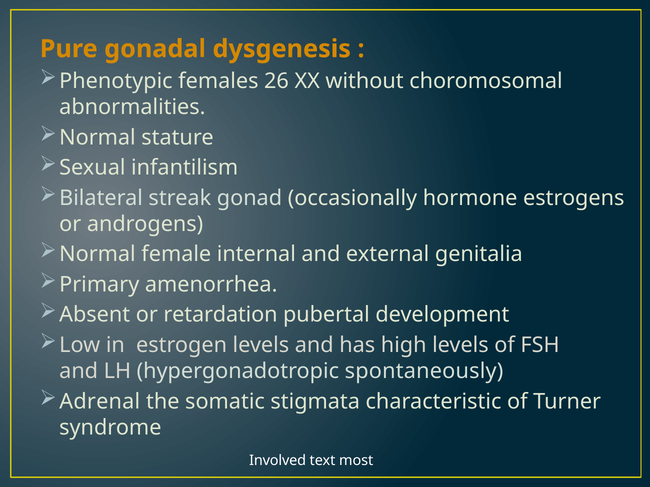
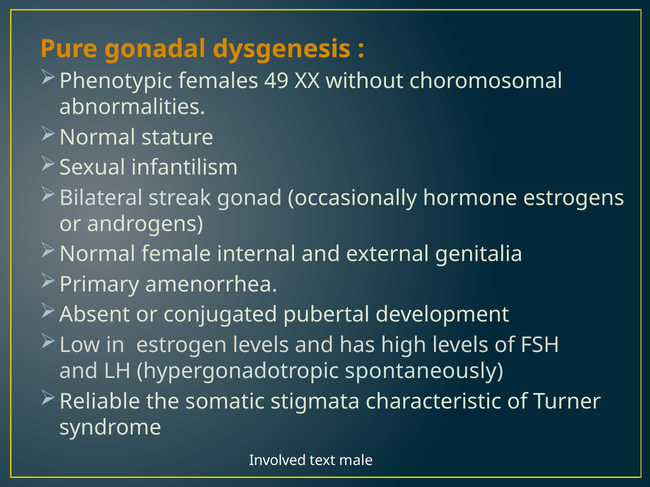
26: 26 -> 49
retardation: retardation -> conjugated
Adrenal: Adrenal -> Reliable
most: most -> male
